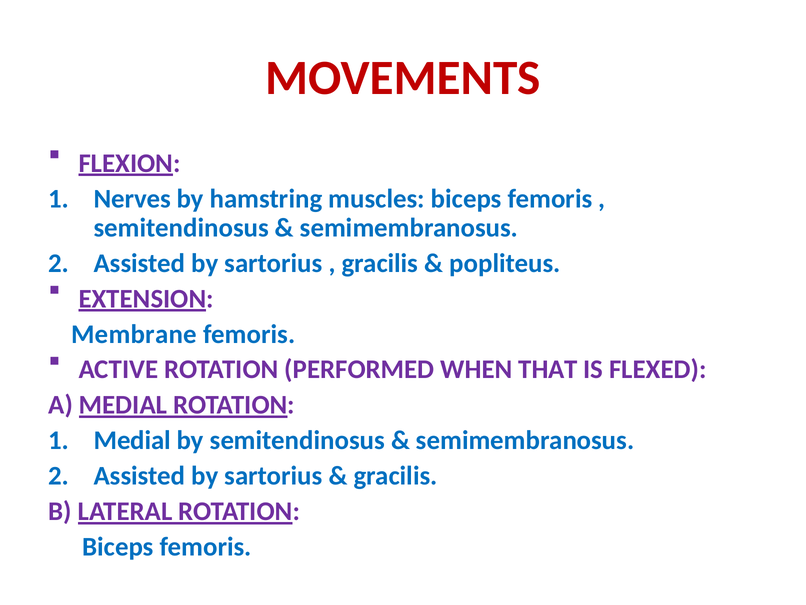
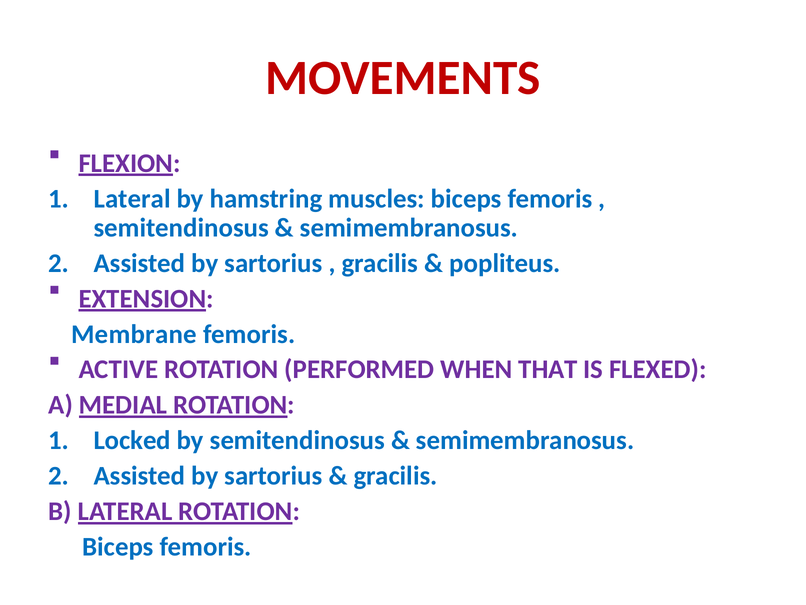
Nerves at (132, 199): Nerves -> Lateral
Medial at (132, 440): Medial -> Locked
